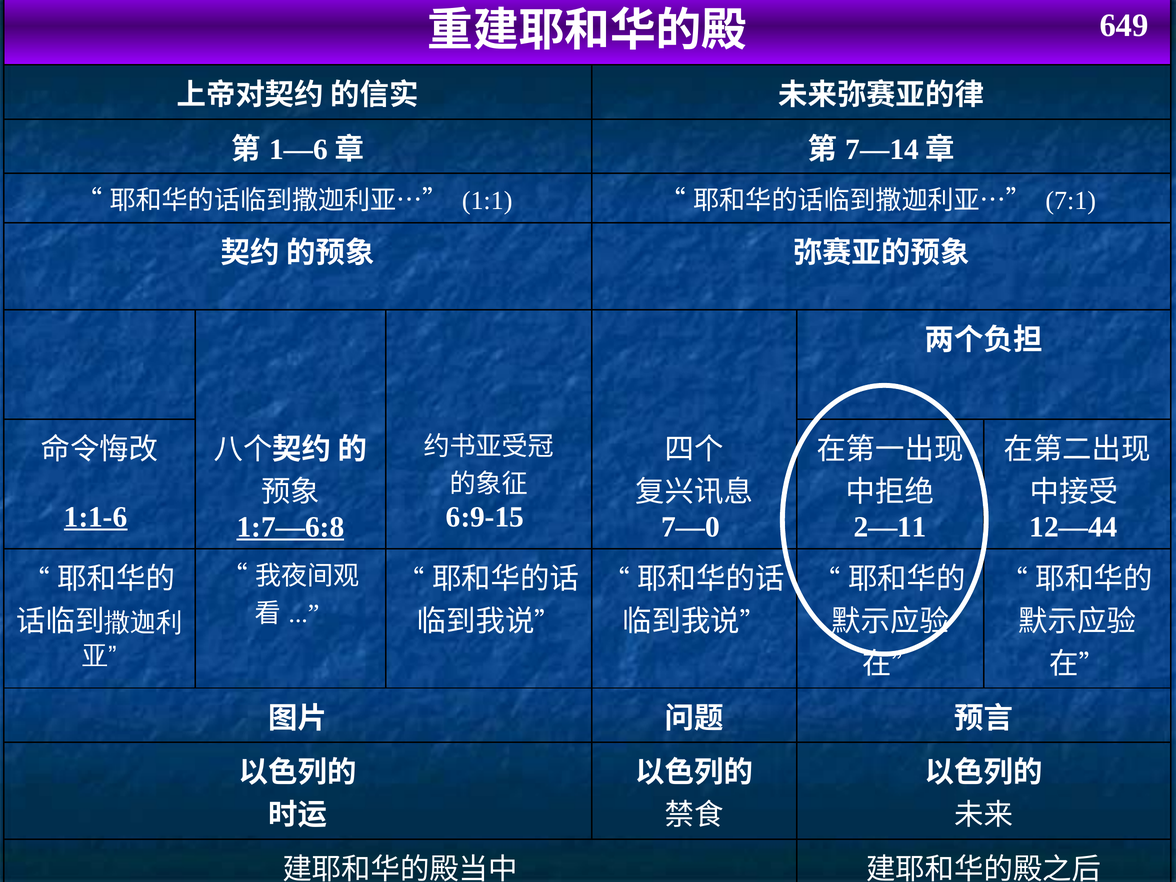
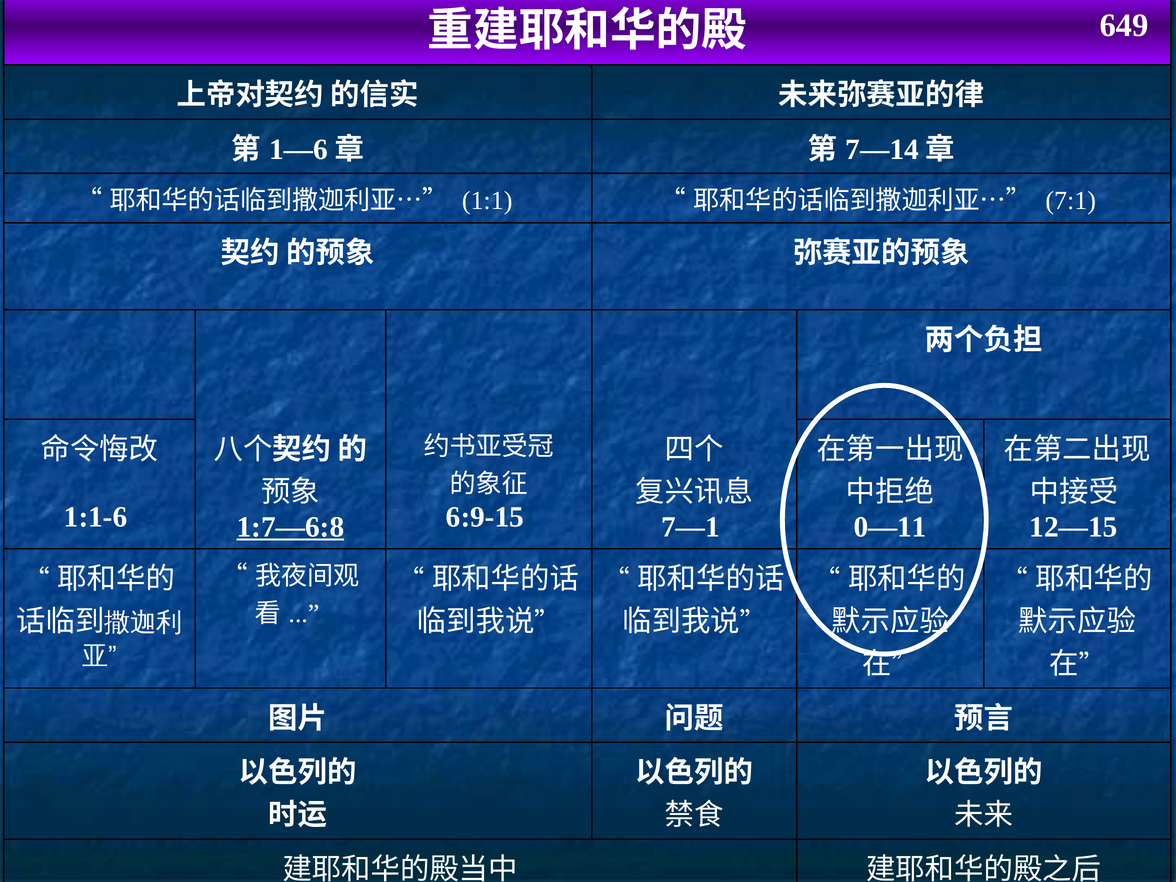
1:1-6 underline: present -> none
7—0: 7—0 -> 7—1
2—11: 2—11 -> 0—11
12—44: 12—44 -> 12—15
